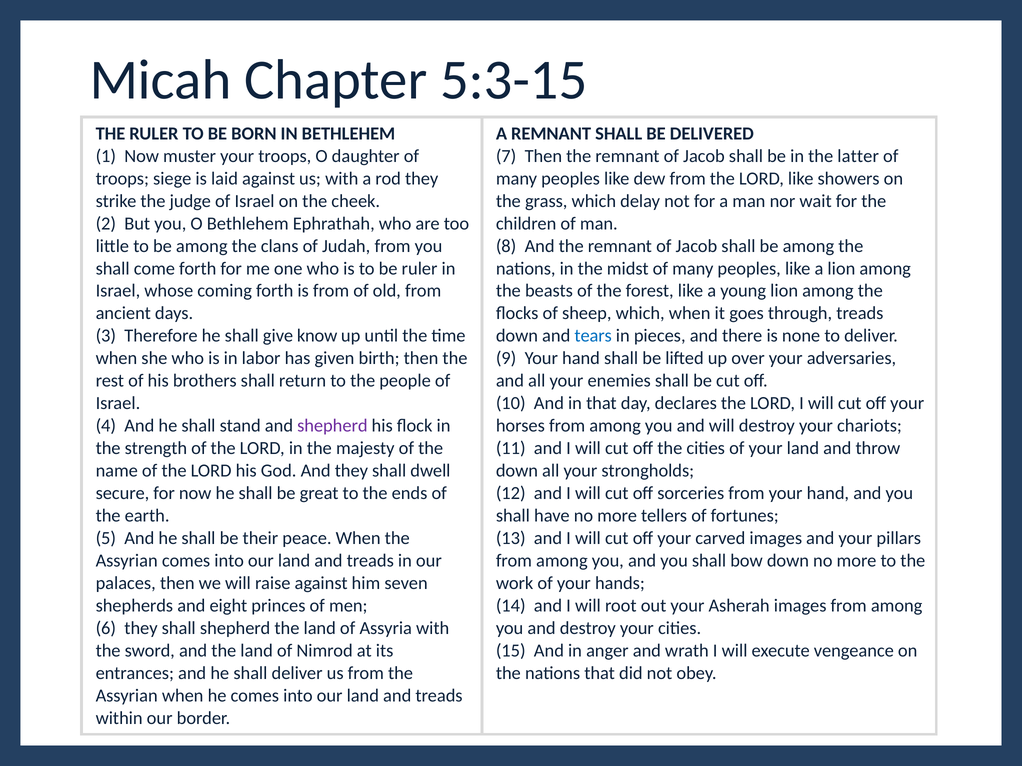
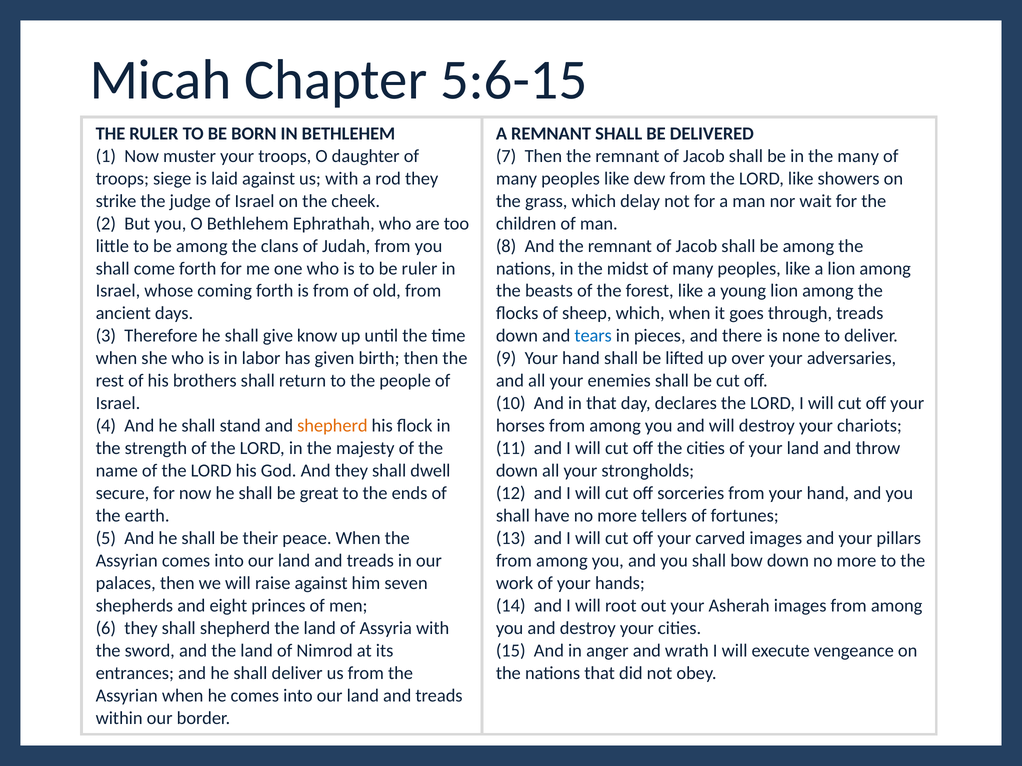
5:3-15: 5:3-15 -> 5:6-15
the latter: latter -> many
shepherd at (332, 426) colour: purple -> orange
